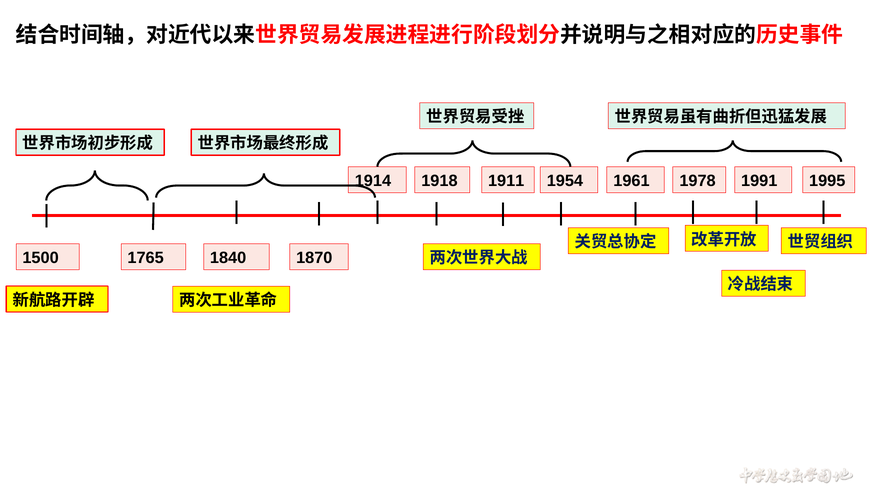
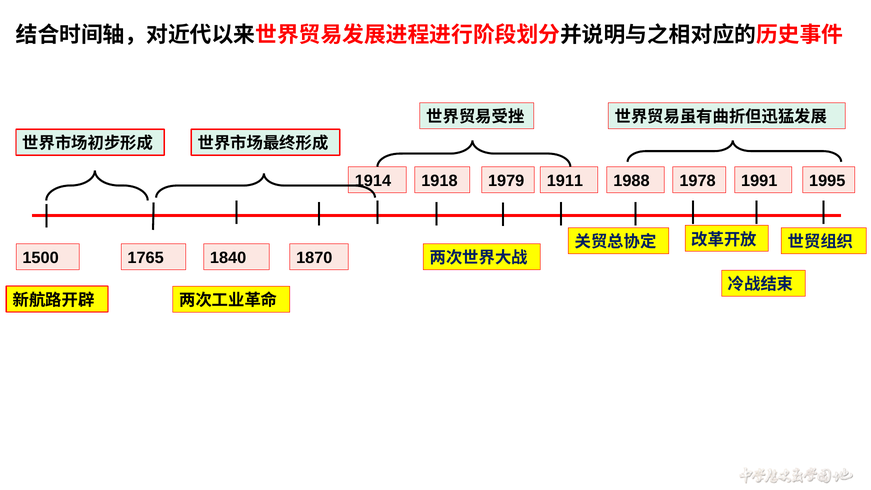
1911: 1911 -> 1979
1954: 1954 -> 1911
1961: 1961 -> 1988
